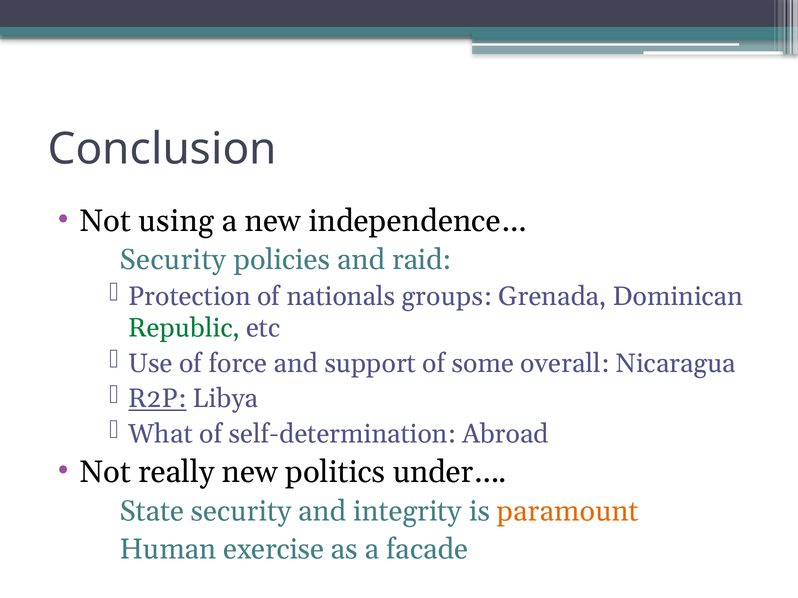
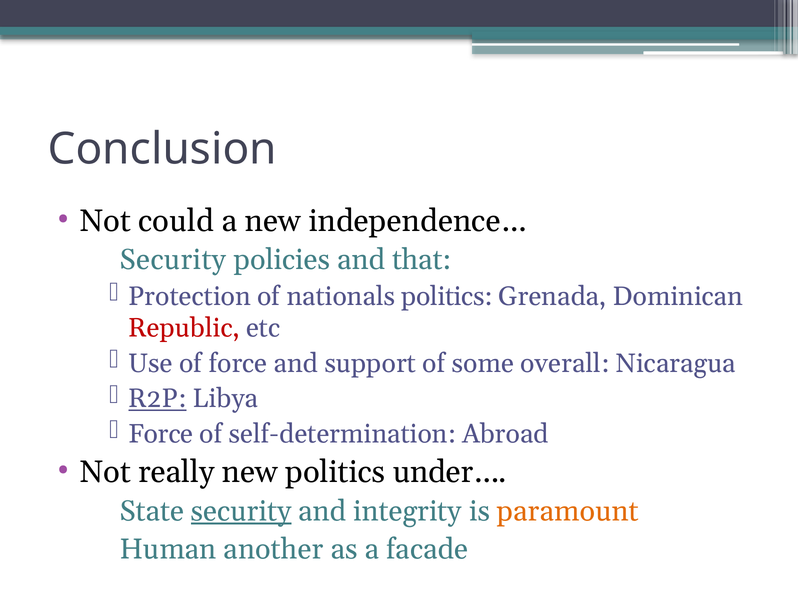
using: using -> could
raid: raid -> that
nationals groups: groups -> politics
Republic colour: green -> red
What at (161, 434): What -> Force
security at (241, 511) underline: none -> present
exercise: exercise -> another
